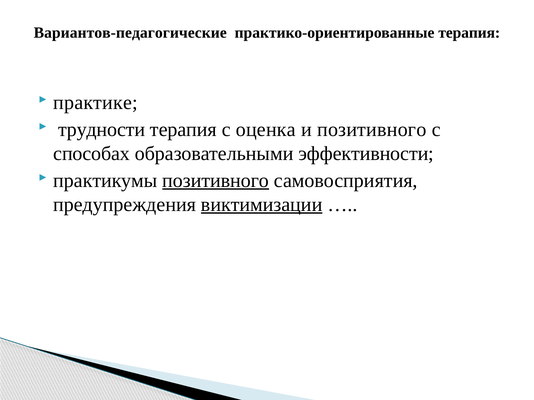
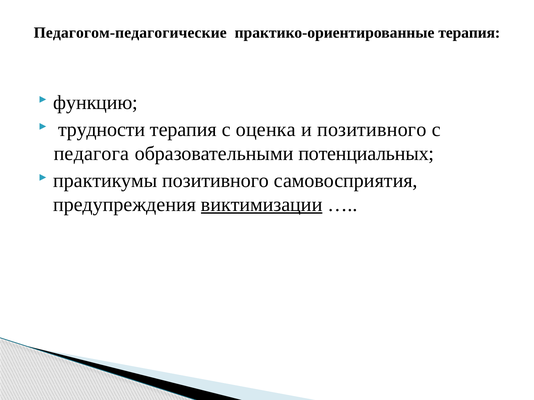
Вариантов-педагогические: Вариантов-педагогические -> Педагогом-педагогические
практике: практике -> функцию
способах: способах -> педагога
эффективности: эффективности -> потенциальных
позитивного at (216, 181) underline: present -> none
